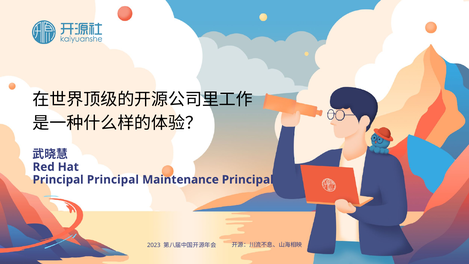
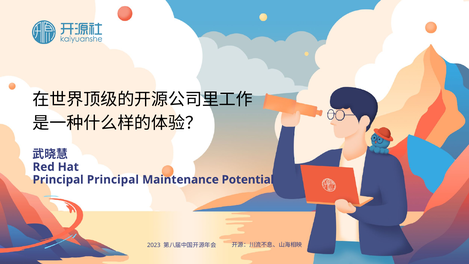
Maintenance Principal: Principal -> Potential
